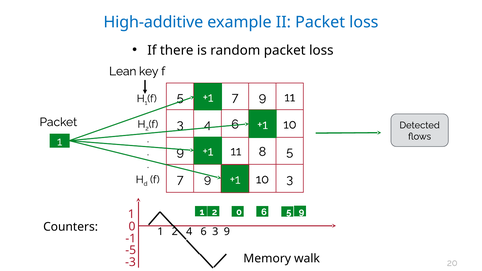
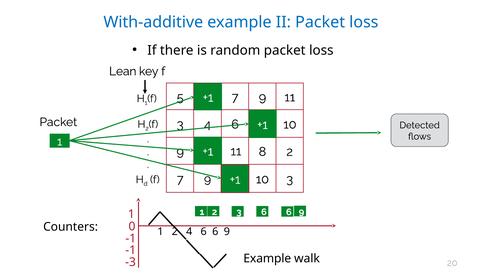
High-additive: High-additive -> With-additive
8 5: 5 -> 2
2 0: 0 -> 3
5 at (289, 212): 5 -> 6
4 6 3: 3 -> 6
-5 at (131, 250): -5 -> -1
Memory at (267, 259): Memory -> Example
